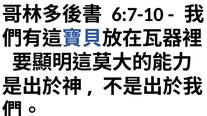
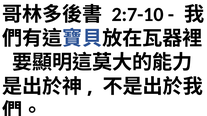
6:7-10: 6:7-10 -> 2:7-10
